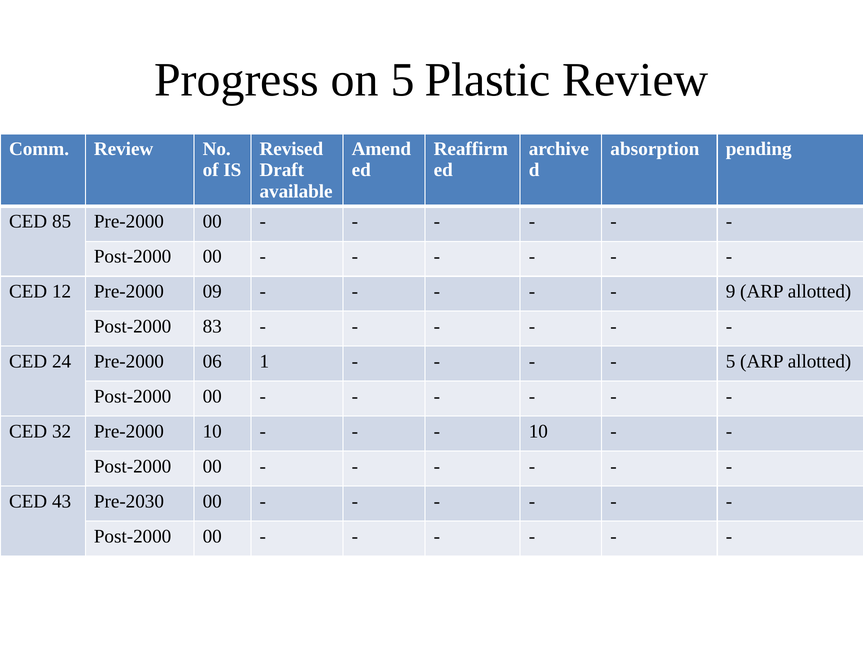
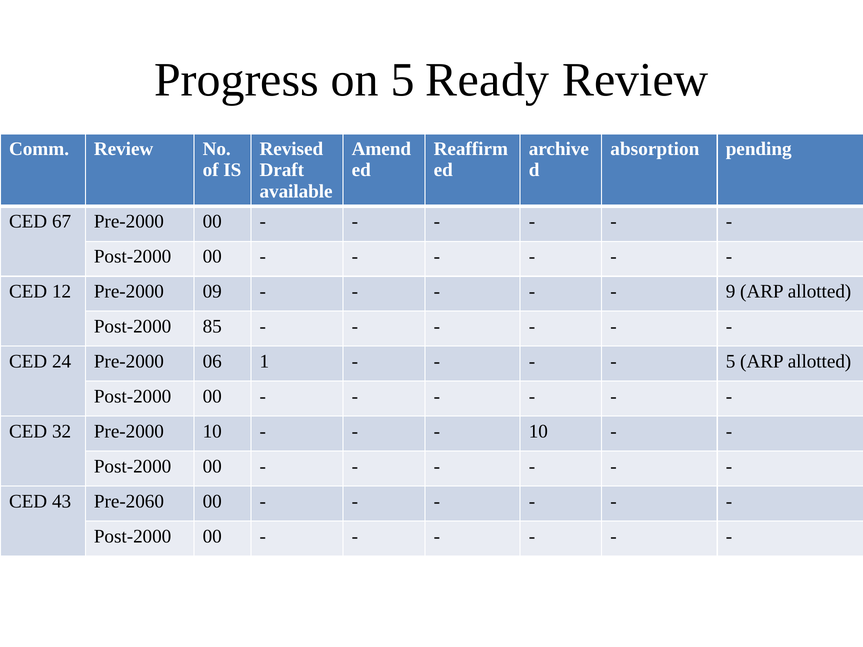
Plastic: Plastic -> Ready
85: 85 -> 67
83: 83 -> 85
Pre-2030: Pre-2030 -> Pre-2060
